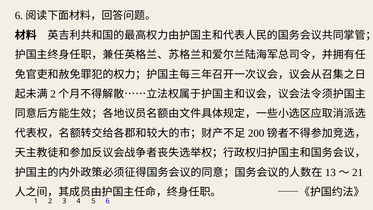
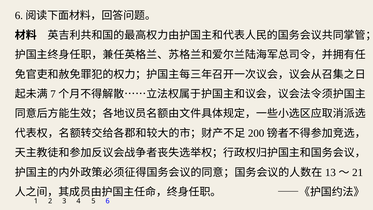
2 at (53, 94): 2 -> 7
